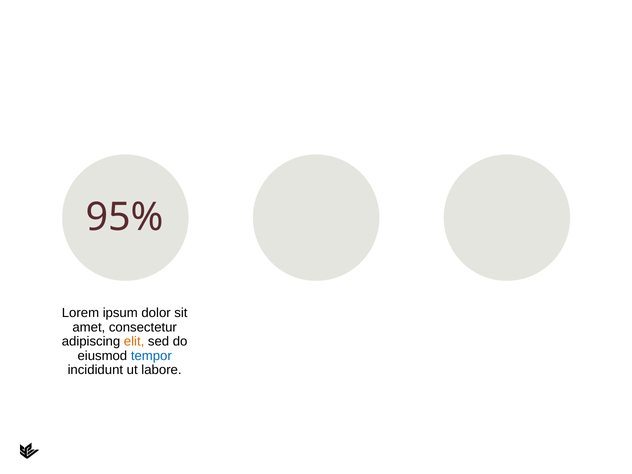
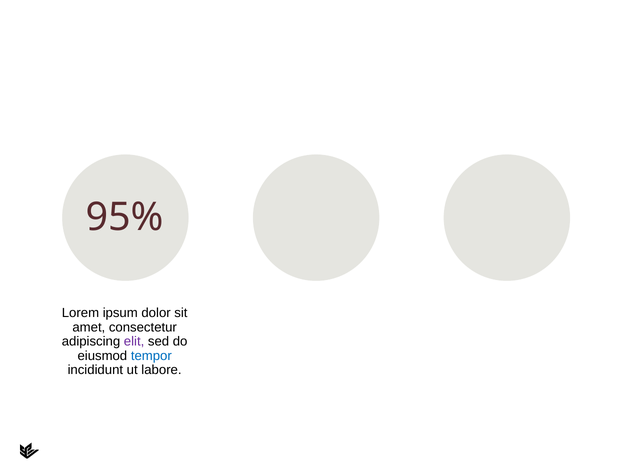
elit colour: orange -> purple
